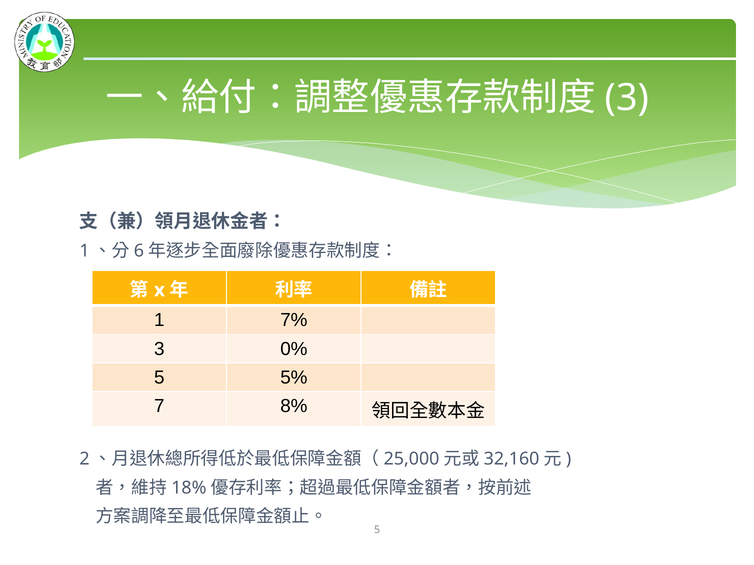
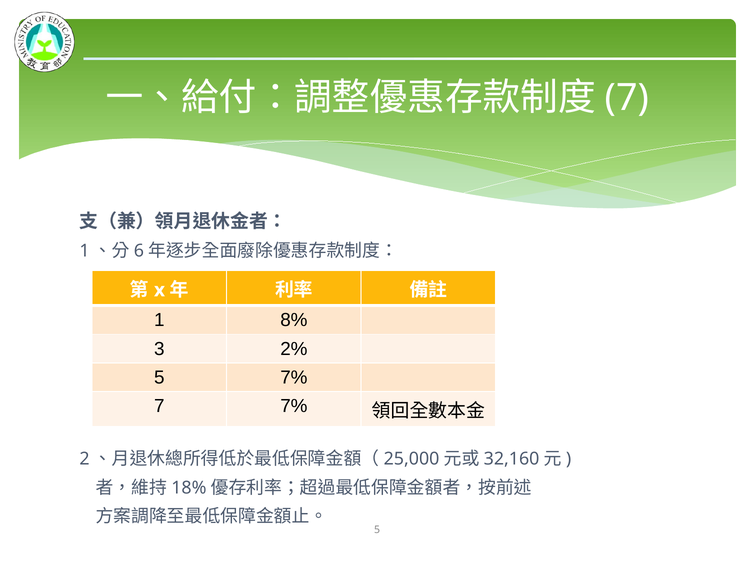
3 at (627, 98): 3 -> 7
7%: 7% -> 8%
0%: 0% -> 2%
5 5%: 5% -> 7%
7 8%: 8% -> 7%
